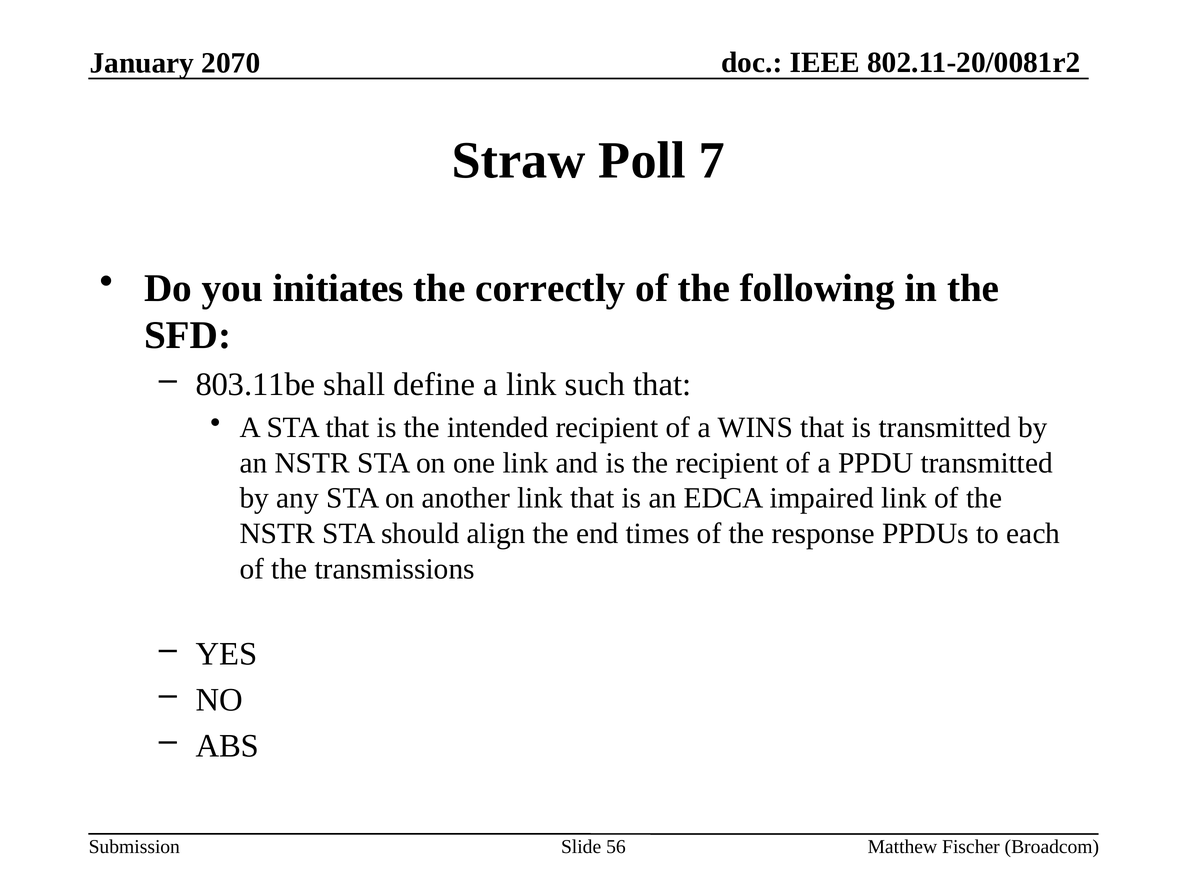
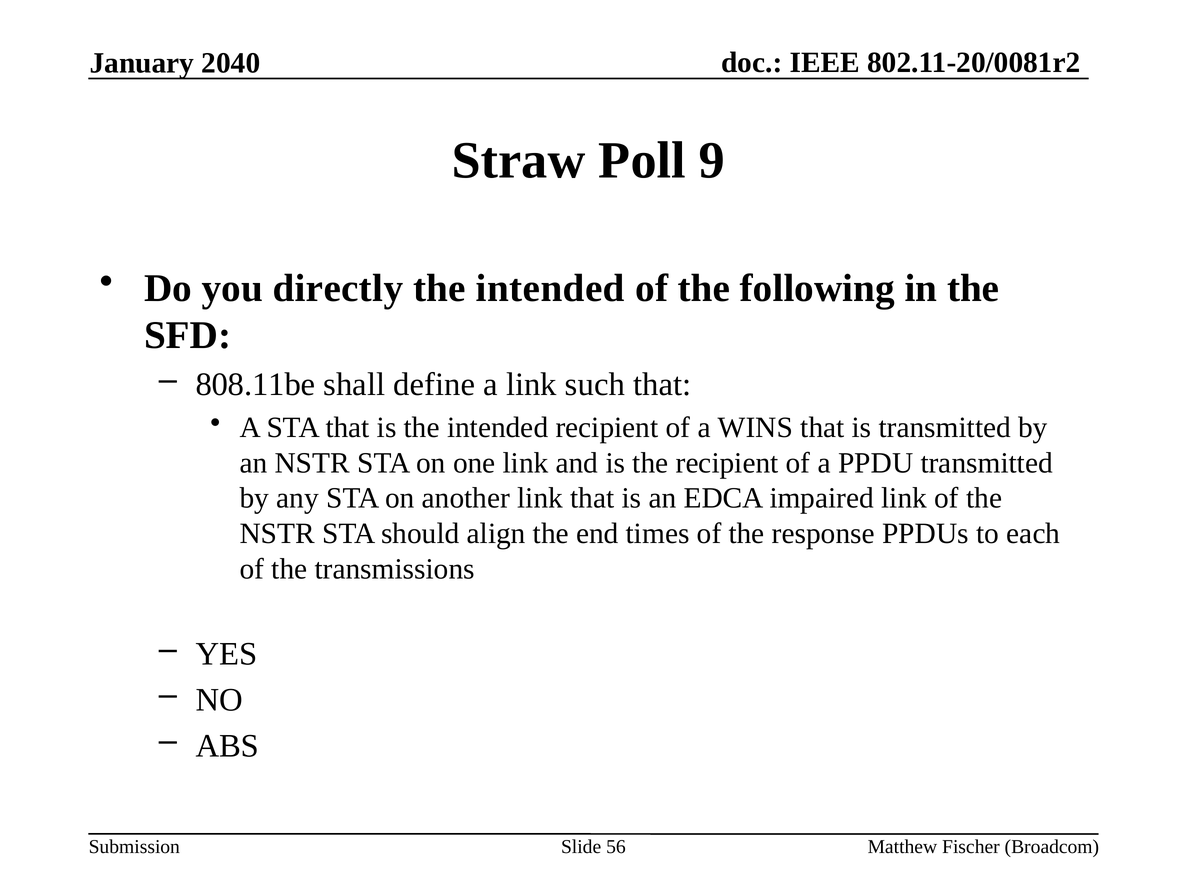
2070: 2070 -> 2040
7: 7 -> 9
initiates: initiates -> directly
correctly at (550, 288): correctly -> intended
803.11be: 803.11be -> 808.11be
